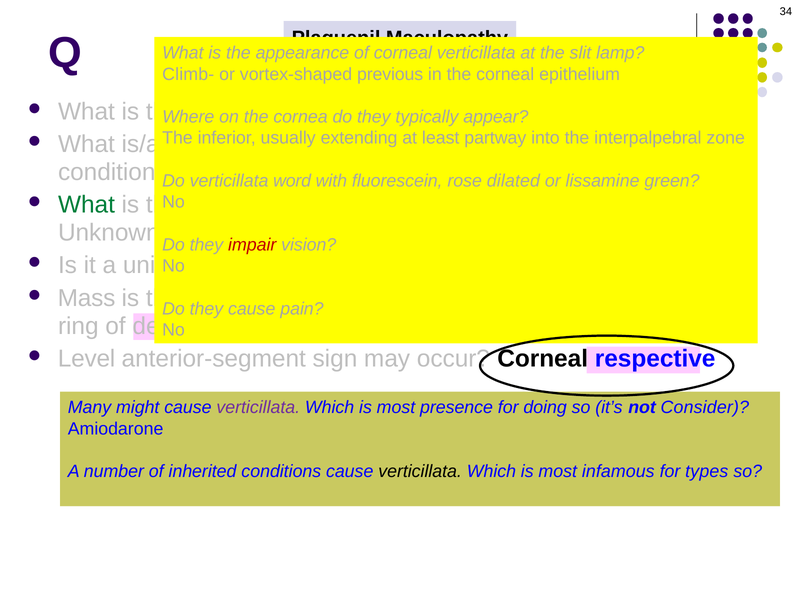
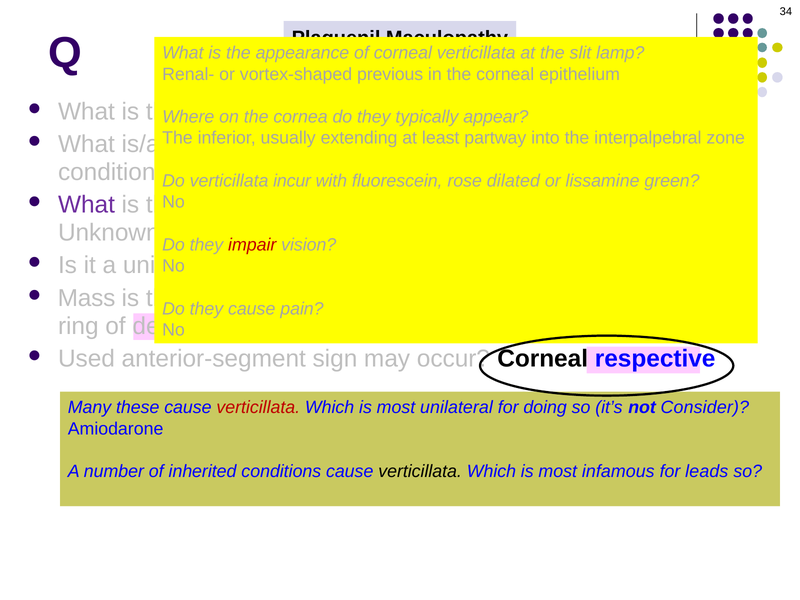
Climb-: Climb- -> Renal-
word: word -> incur
What at (86, 205) colour: green -> purple
Level: Level -> Used
might: might -> these
verticillata at (258, 408) colour: purple -> red
most presence: presence -> unilateral
types: types -> leads
